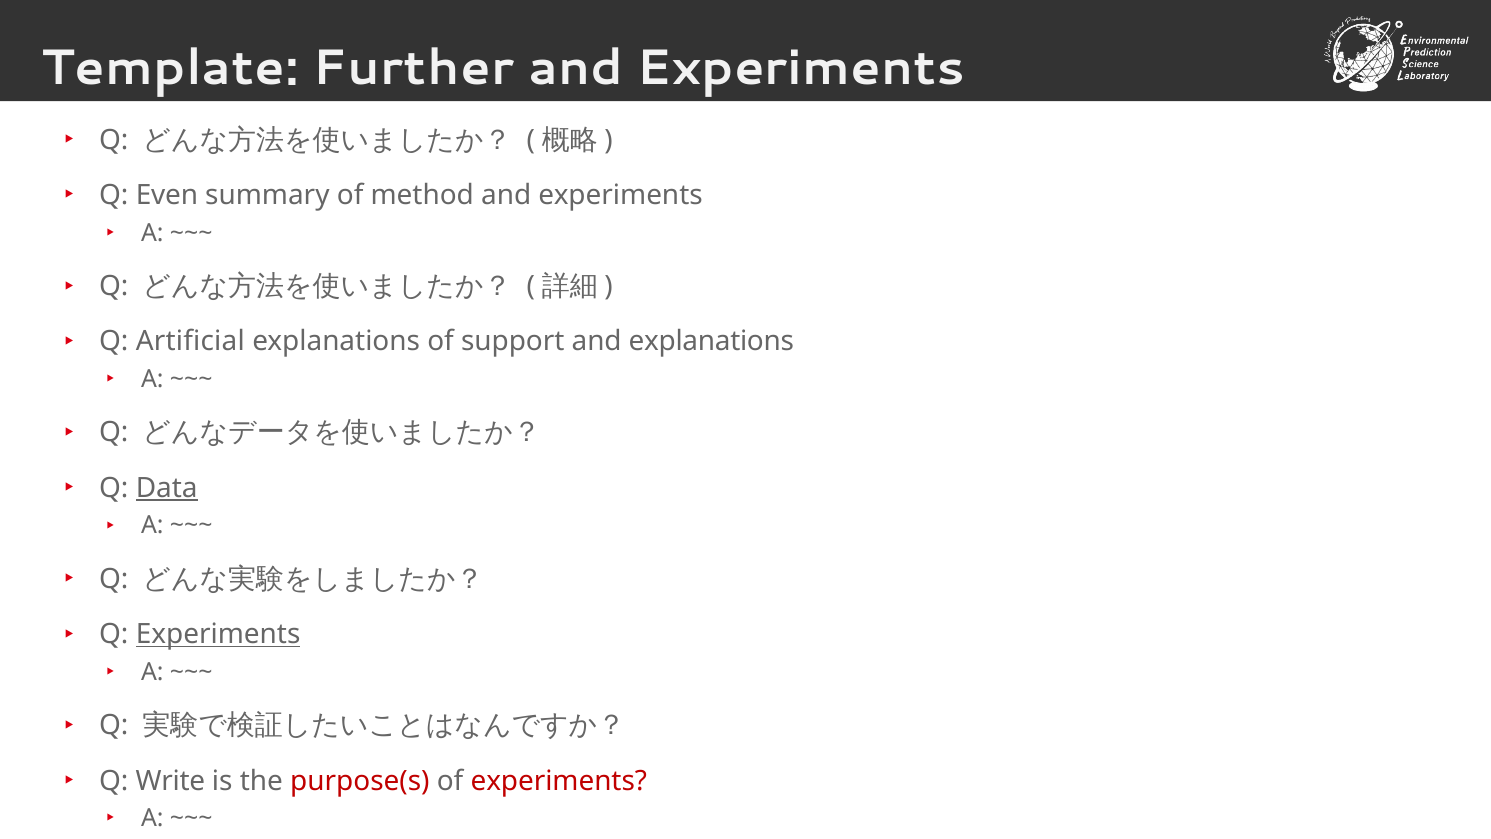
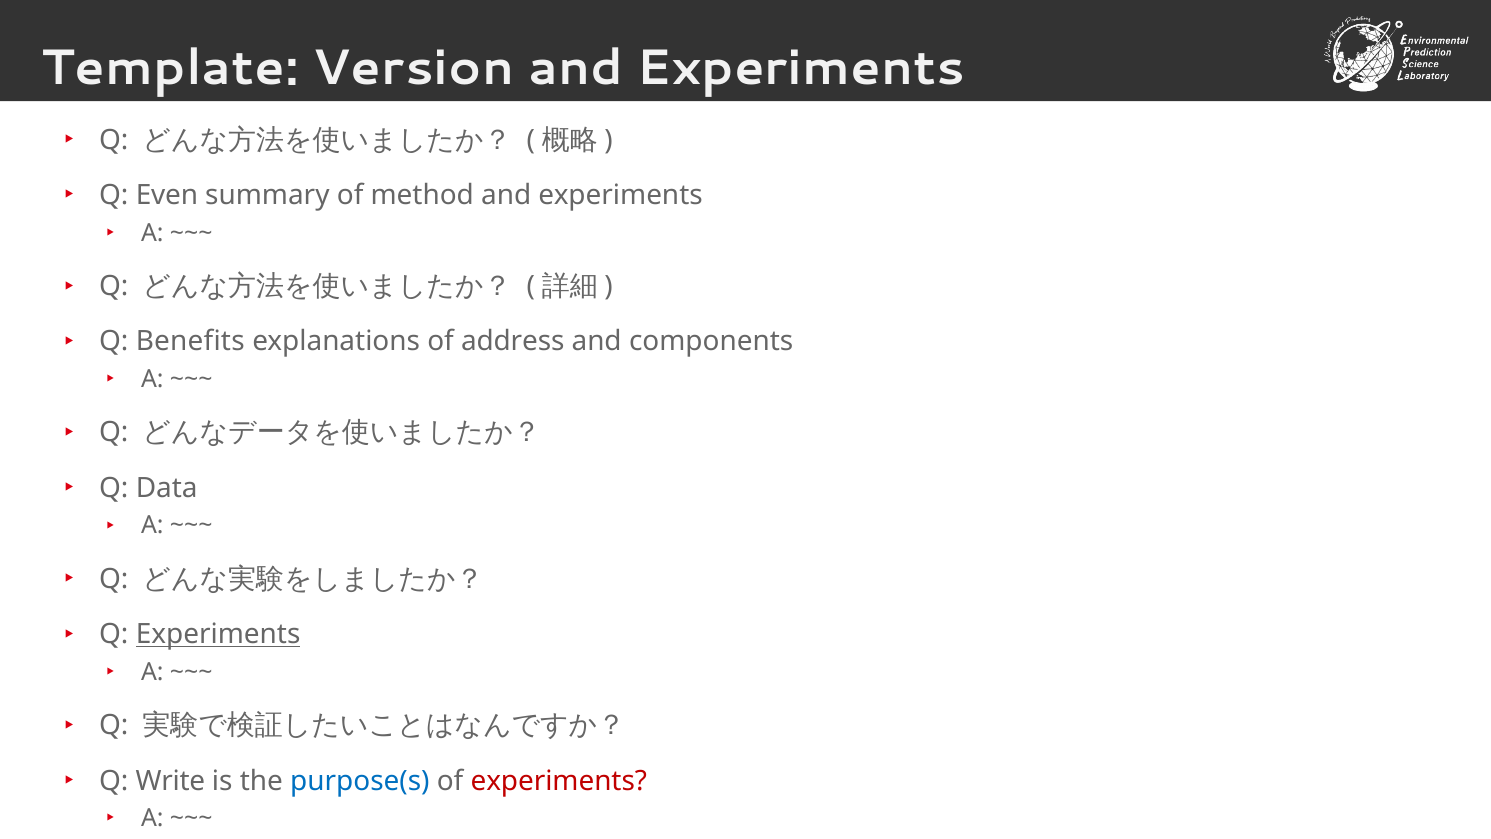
Further: Further -> Version
Artificial: Artificial -> Benefits
support: support -> address
and explanations: explanations -> components
Data underline: present -> none
purpose(s colour: red -> blue
